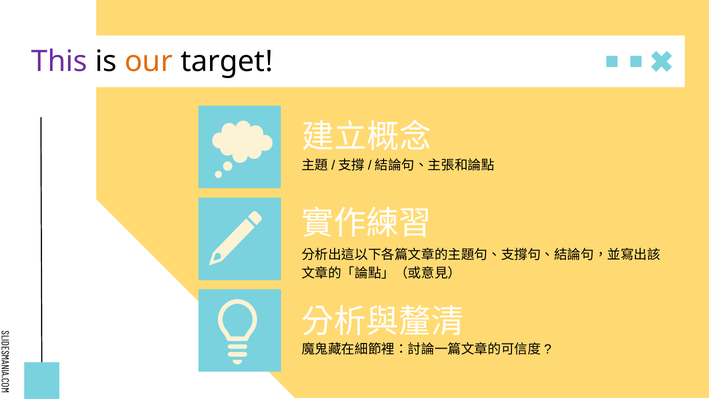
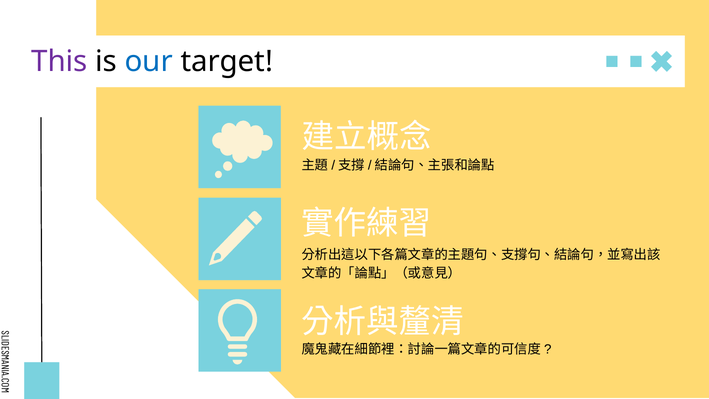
our colour: orange -> blue
